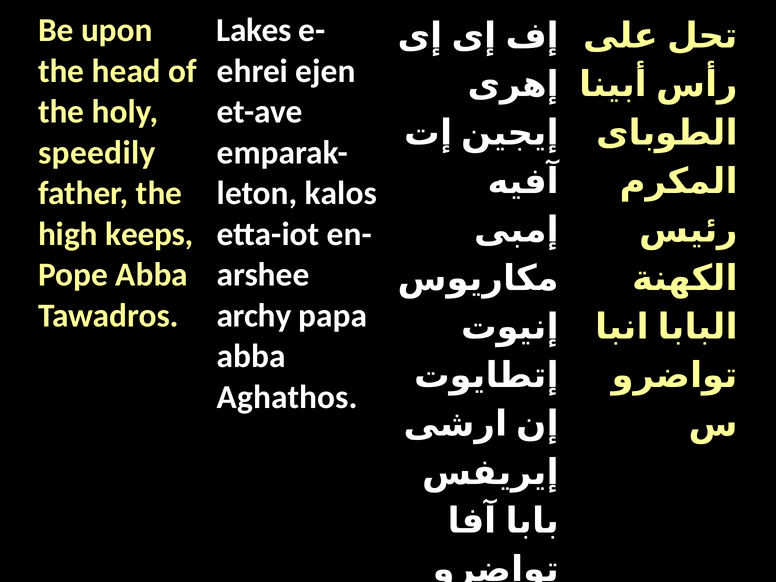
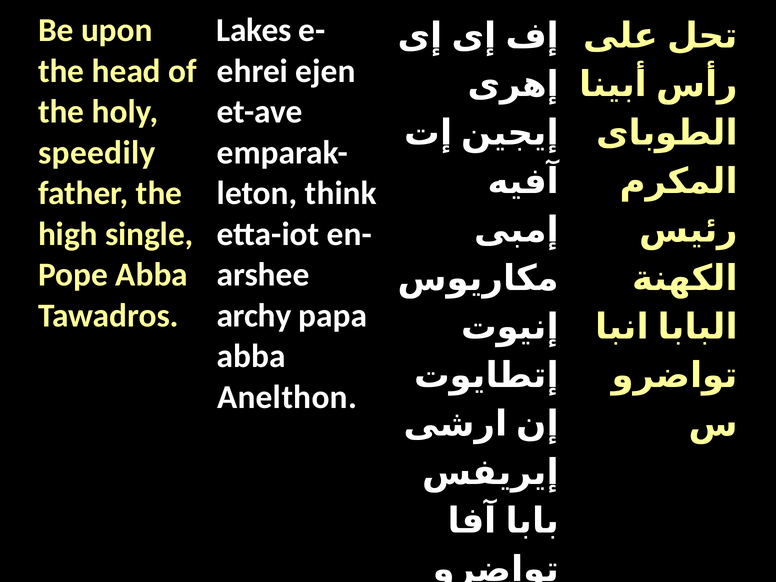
kalos: kalos -> think
keeps: keeps -> single
Aghathos: Aghathos -> Anelthon
